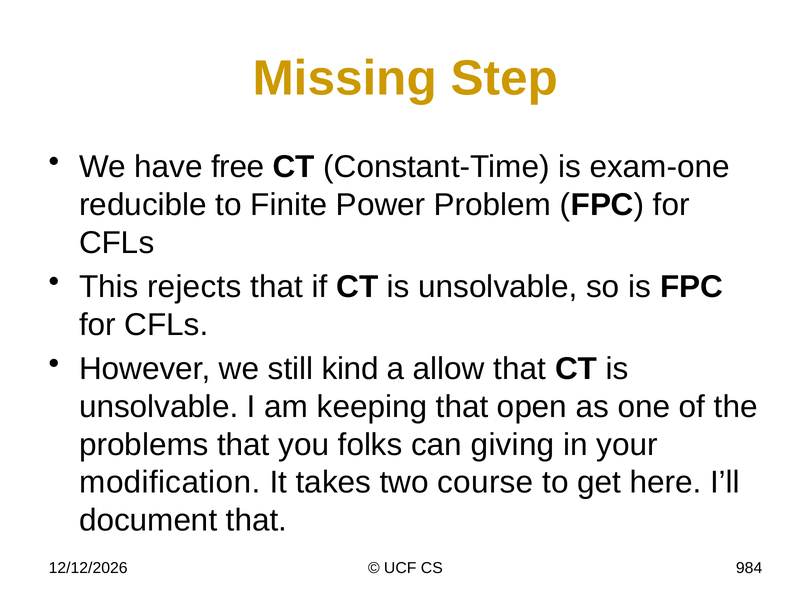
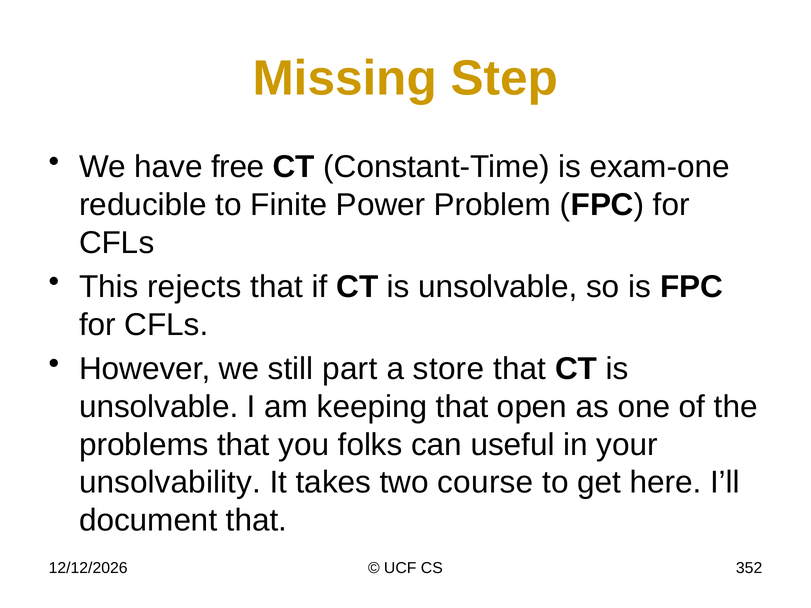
kind: kind -> part
allow: allow -> store
giving: giving -> useful
modification: modification -> unsolvability
984: 984 -> 352
